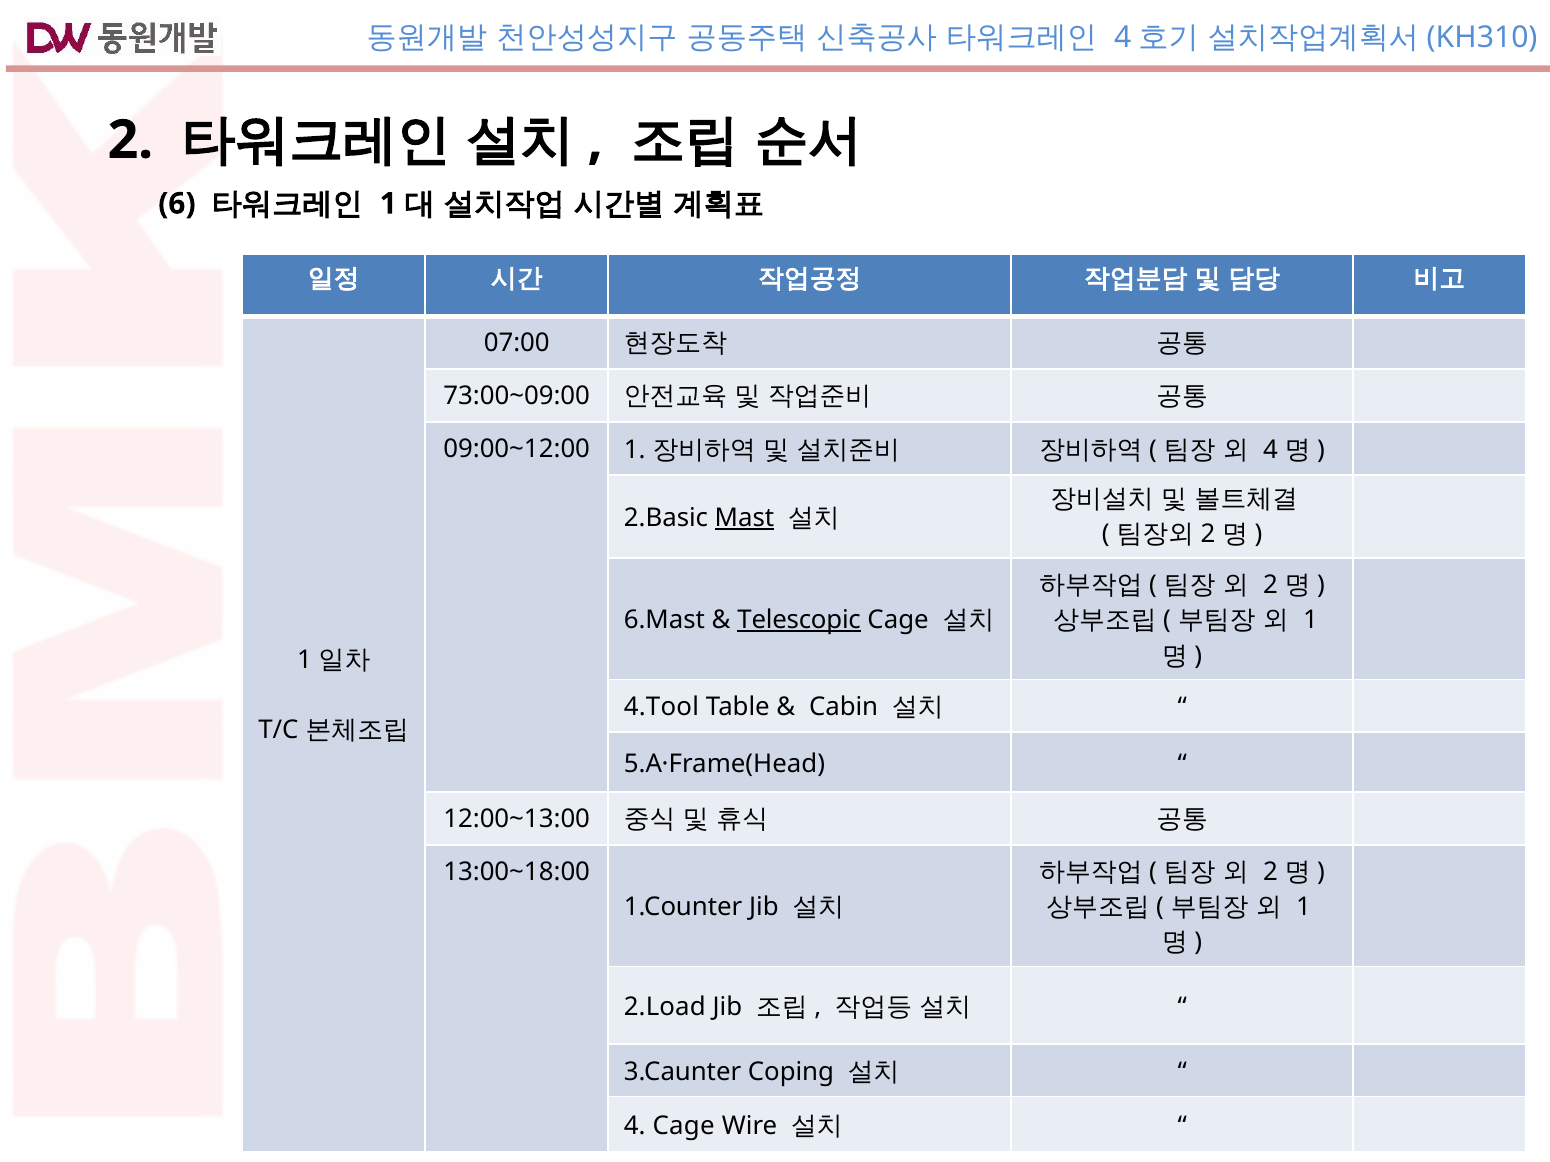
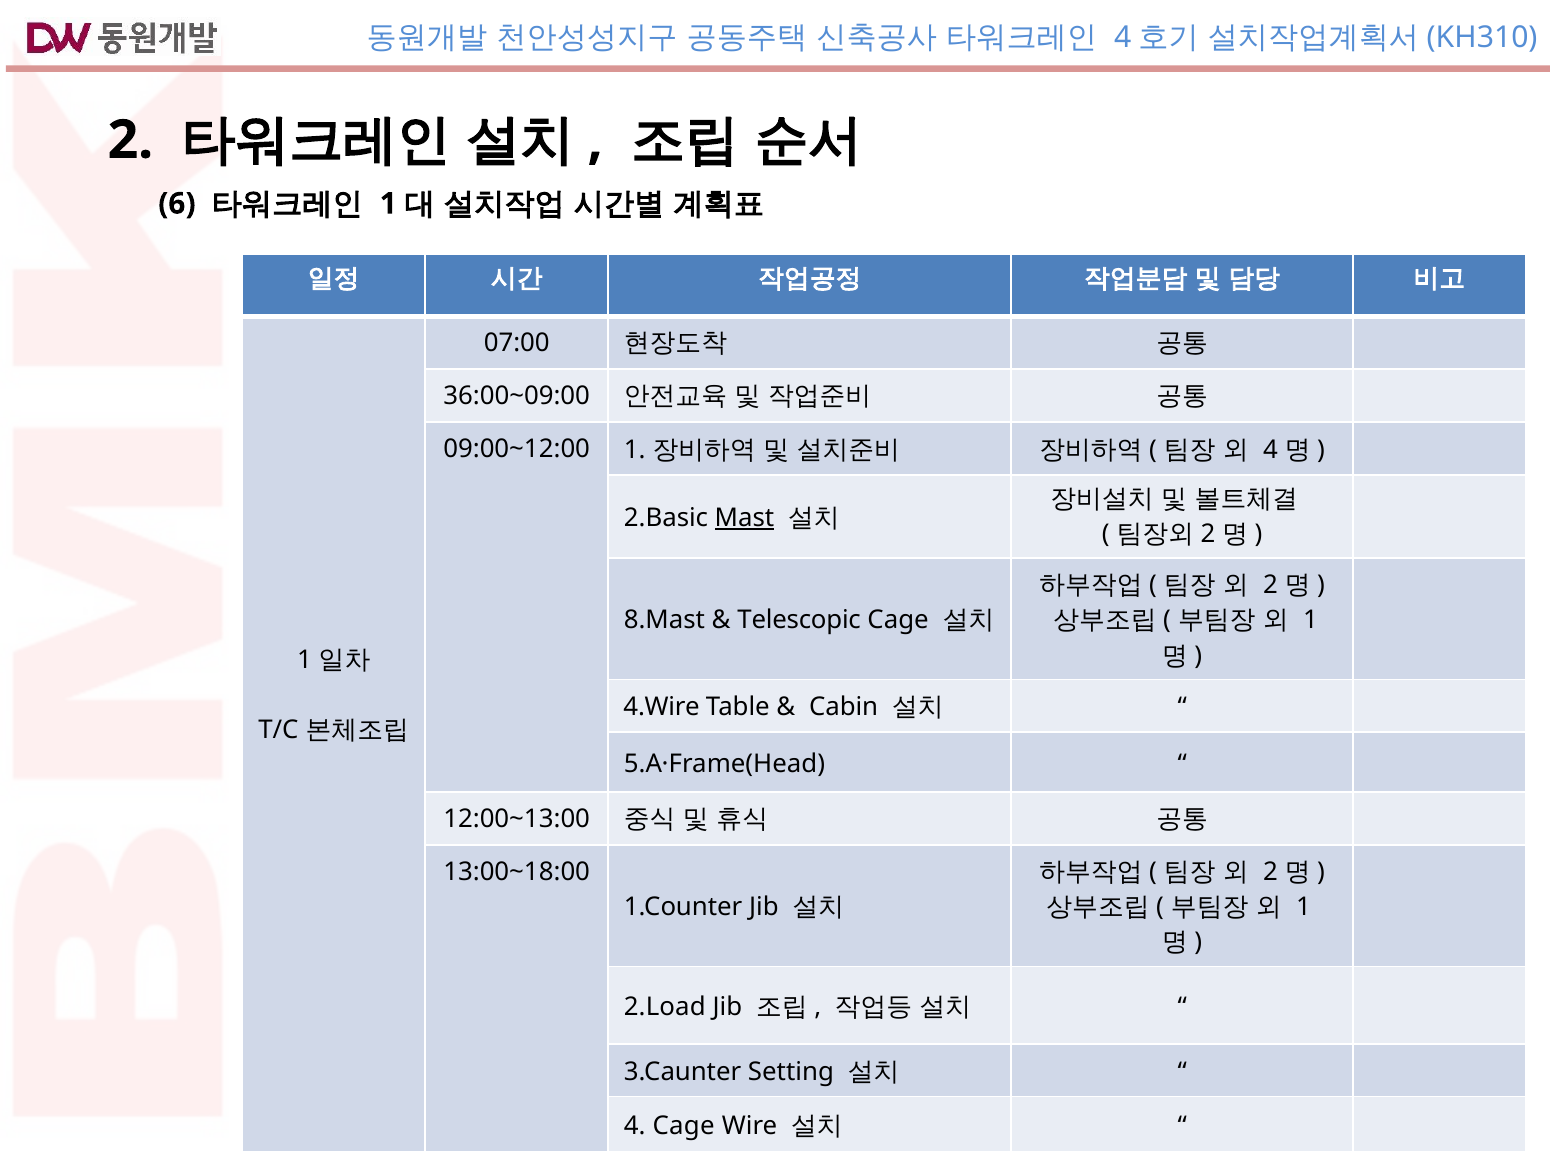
73:00~09:00: 73:00~09:00 -> 36:00~09:00
6.Mast: 6.Mast -> 8.Mast
Telescopic underline: present -> none
4.Tool: 4.Tool -> 4.Wire
Coping: Coping -> Setting
